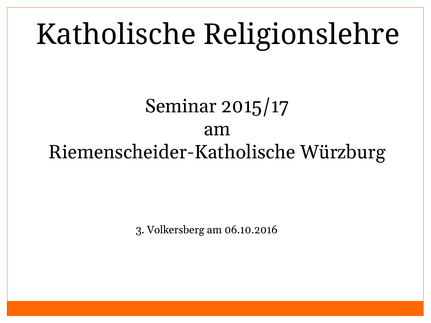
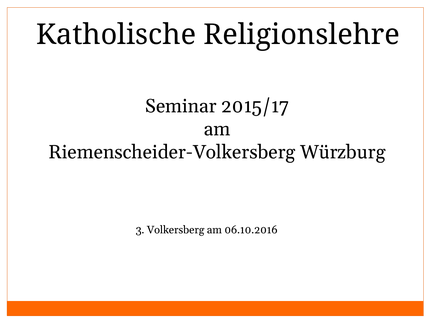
Riemenscheider-Katholische: Riemenscheider-Katholische -> Riemenscheider-Volkersberg
